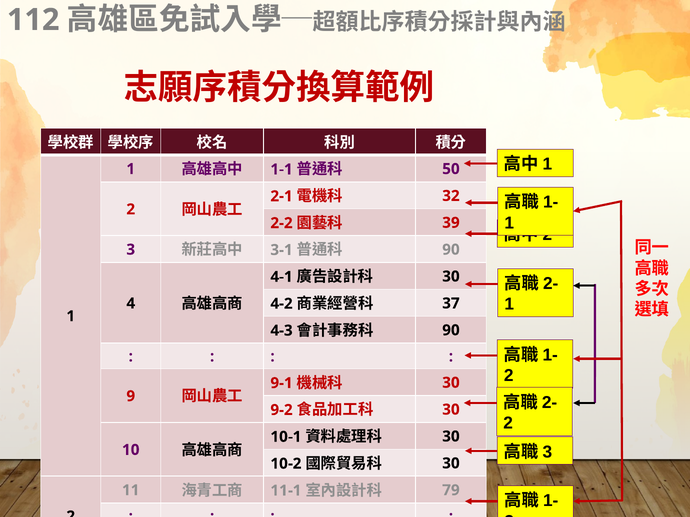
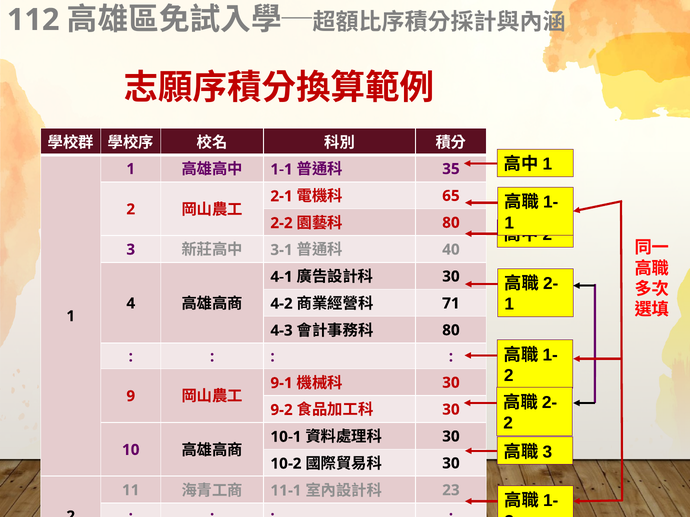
50: 50 -> 35
32: 32 -> 65
39 at (451, 223): 39 -> 80
90 at (451, 250): 90 -> 40
37: 37 -> 71
90 at (451, 331): 90 -> 80
79: 79 -> 23
